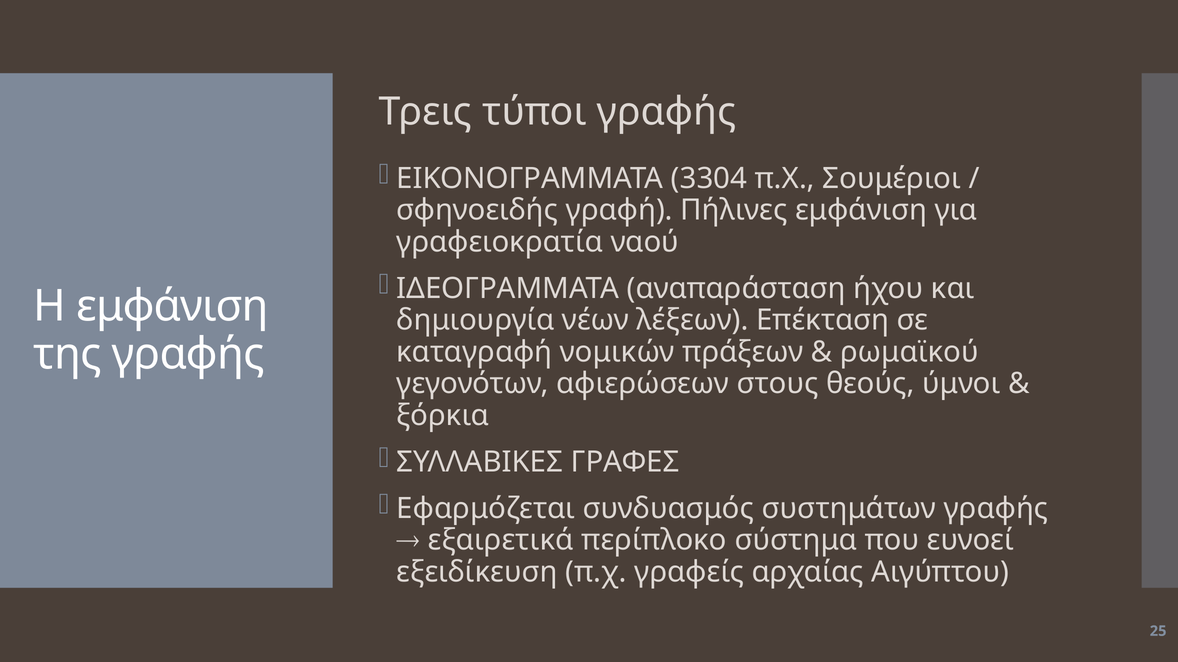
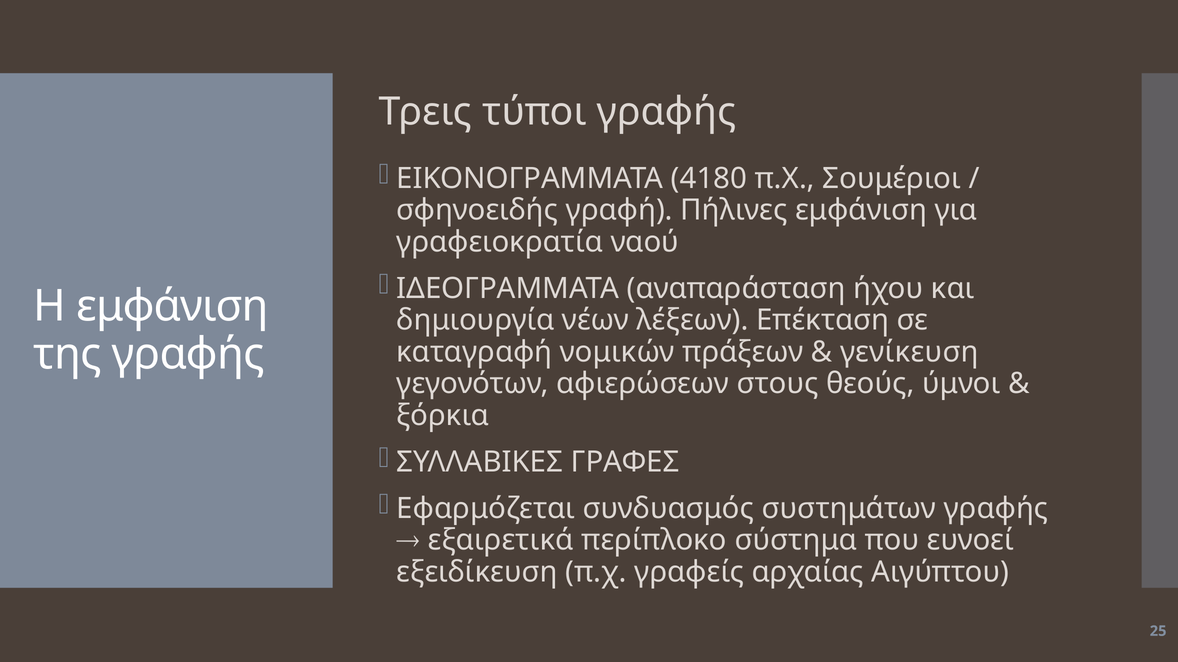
3304: 3304 -> 4180
ρωμαϊκού: ρωμαϊκού -> γενίκευση
